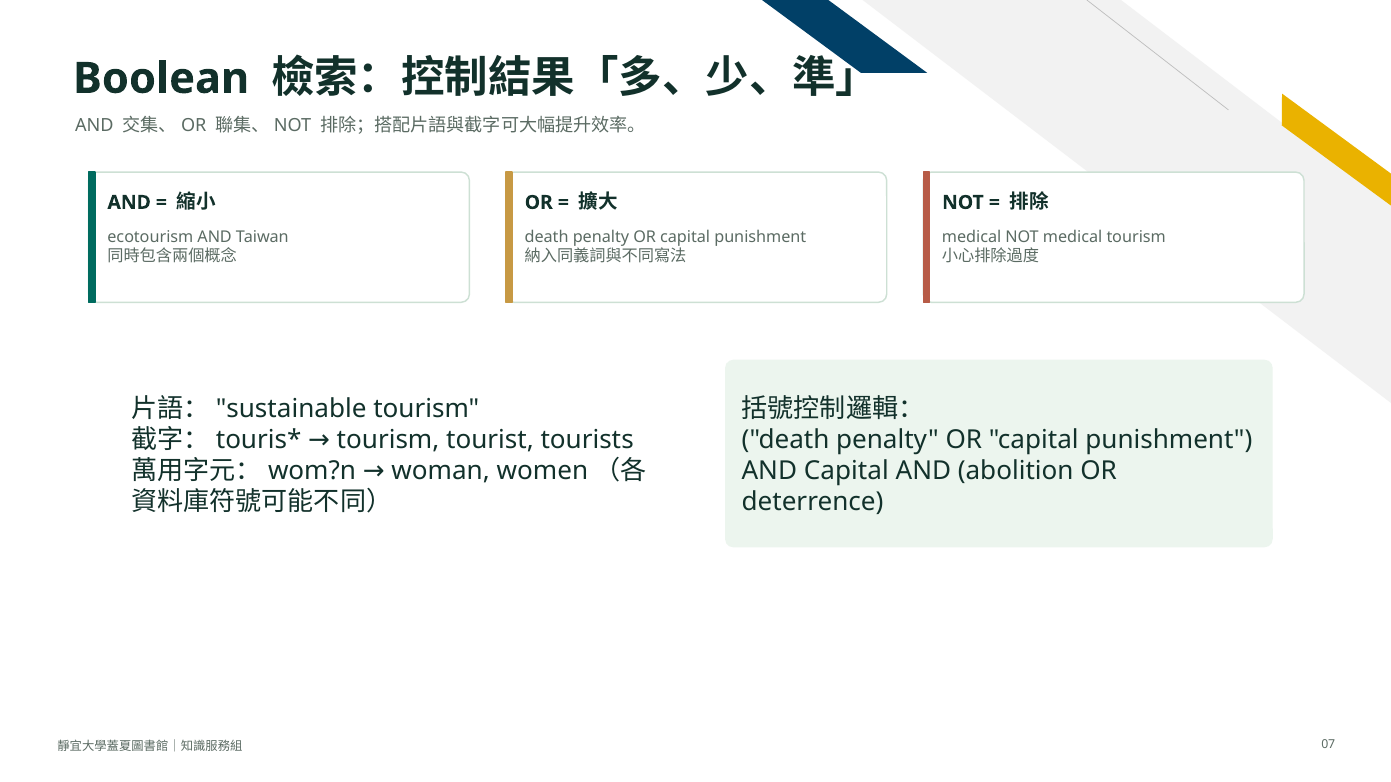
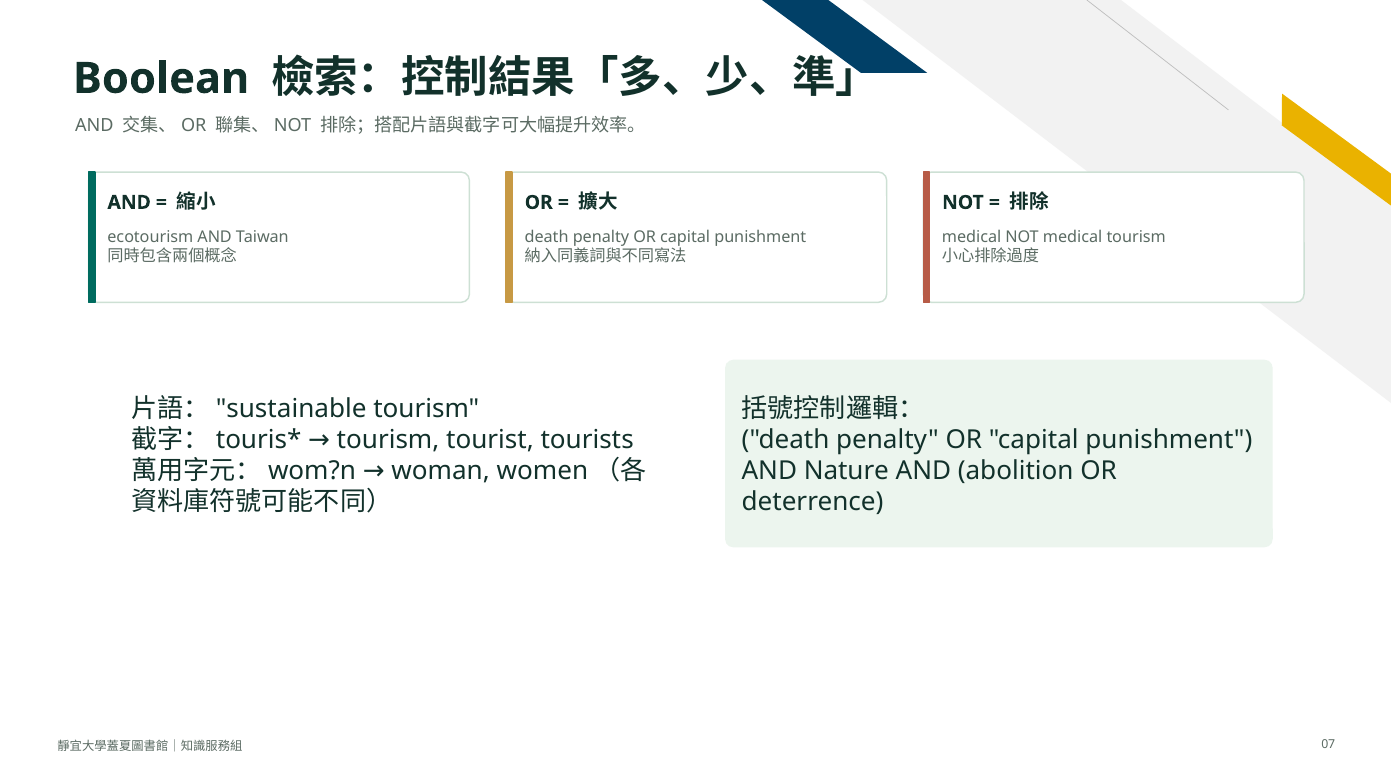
AND Capital: Capital -> Nature
